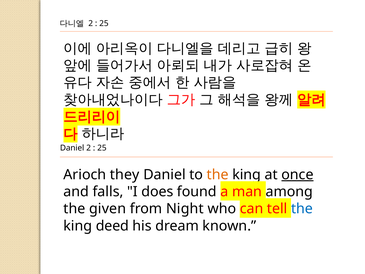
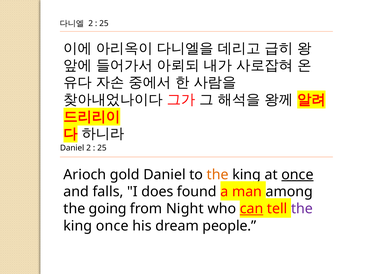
they: they -> gold
given: given -> going
can underline: none -> present
the at (302, 209) colour: blue -> purple
king deed: deed -> once
known: known -> people
